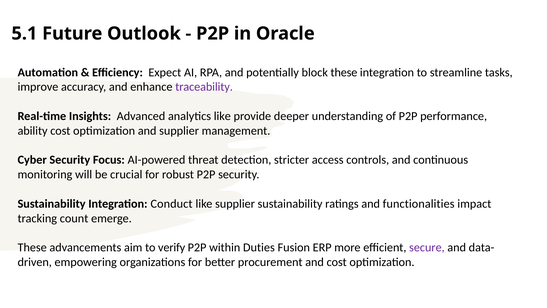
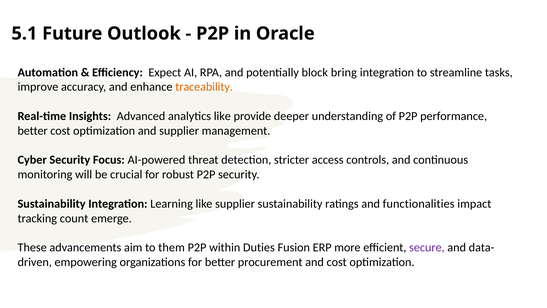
block these: these -> bring
traceability colour: purple -> orange
ability at (33, 131): ability -> better
Conduct: Conduct -> Learning
verify: verify -> them
